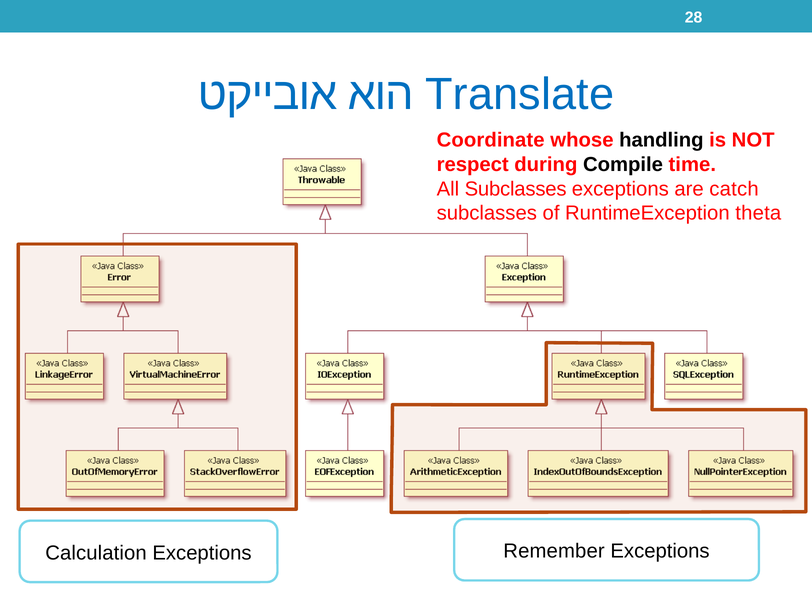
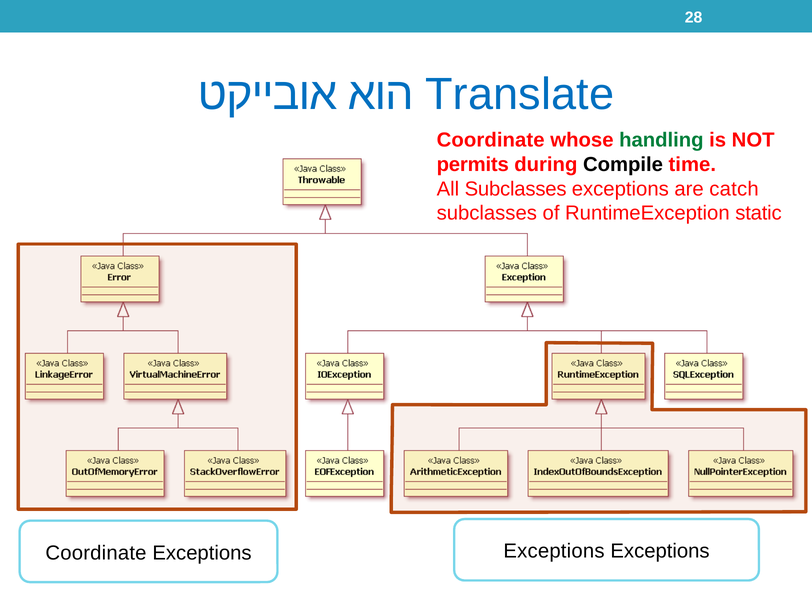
handling colour: black -> green
respect: respect -> permits
theta: theta -> static
Remember at (554, 551): Remember -> Exceptions
Calculation at (96, 553): Calculation -> Coordinate
